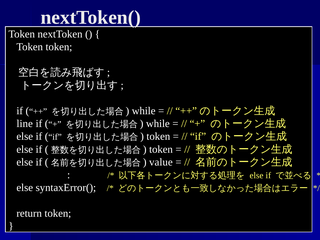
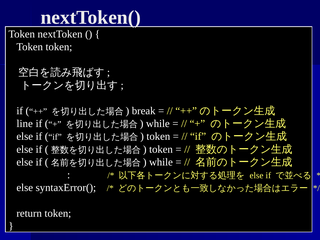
while at (144, 111): while -> break
value at (161, 162): value -> while
